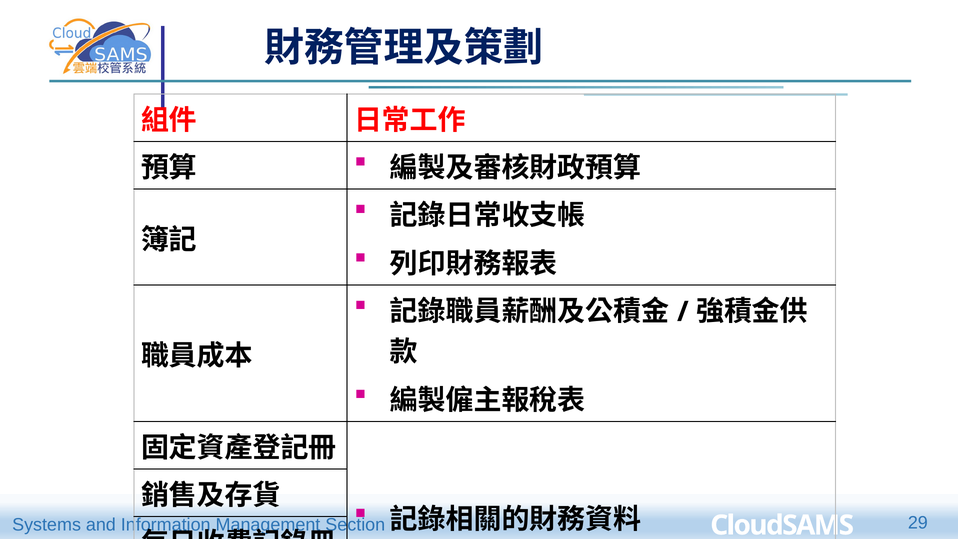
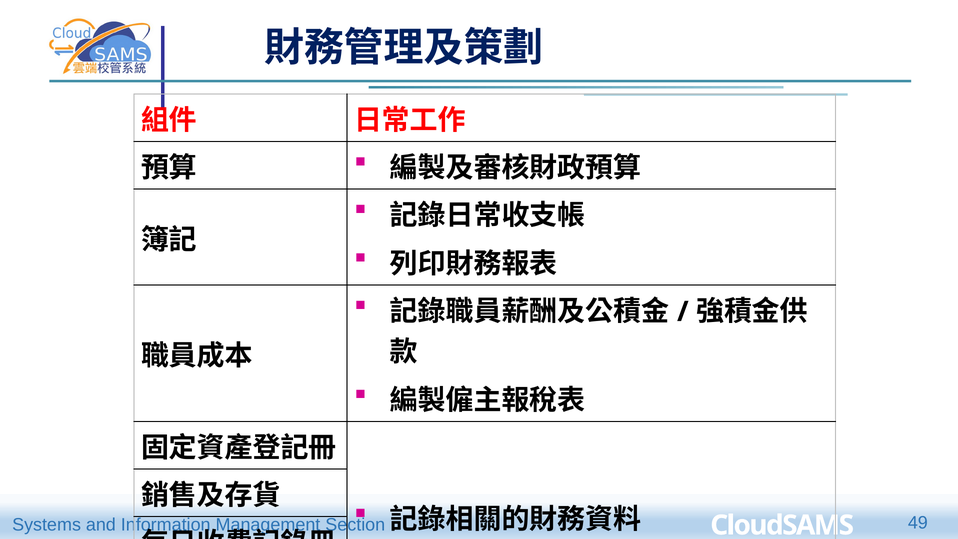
29: 29 -> 49
